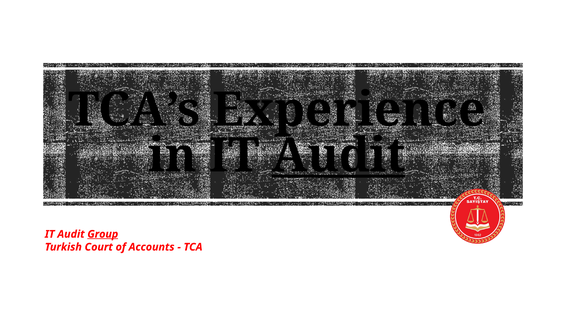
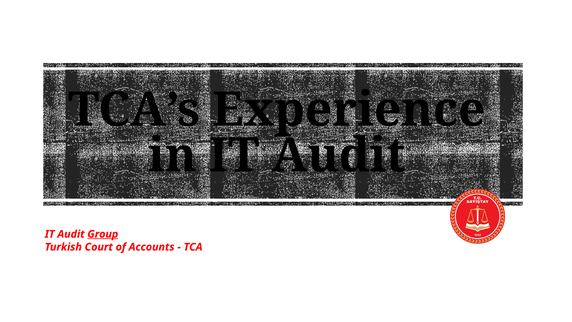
Audit at (339, 156) underline: present -> none
